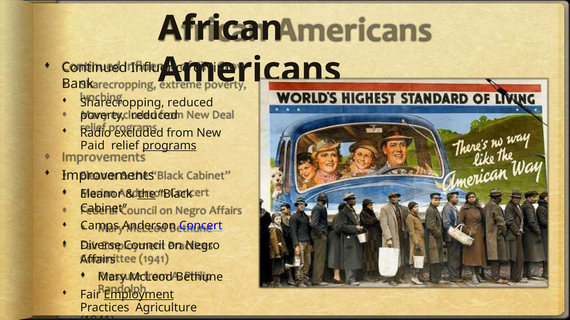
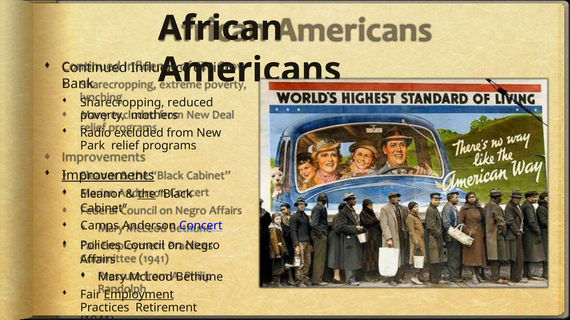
poverty reduced: reduced -> mothers
Paid: Paid -> Park
programs underline: present -> none
Improvements underline: none -> present
Diverse: Diverse -> Policies
Agriculture: Agriculture -> Retirement
